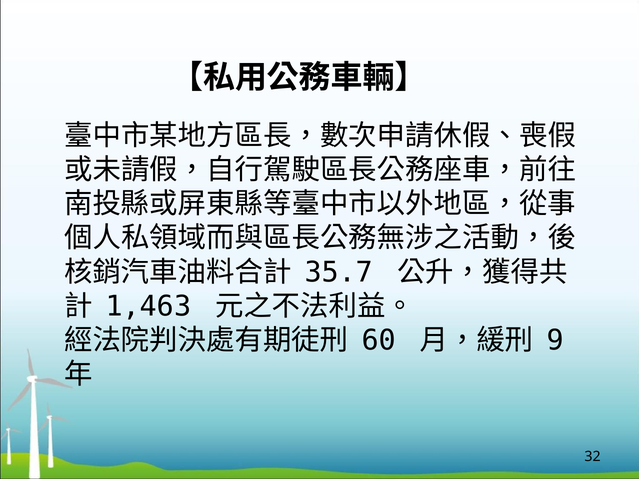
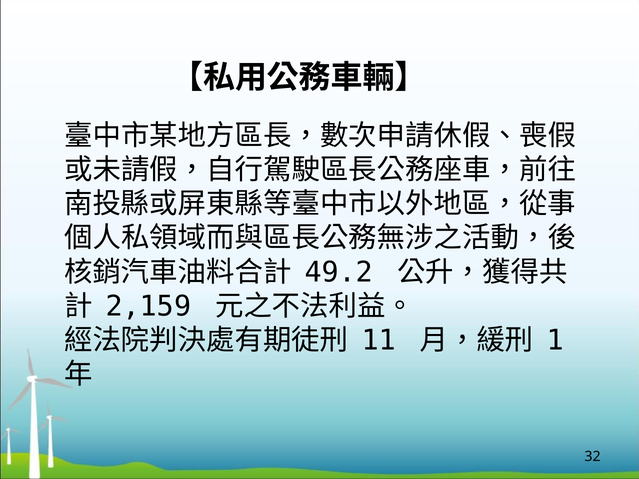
35.7: 35.7 -> 49.2
1,463: 1,463 -> 2,159
60: 60 -> 11
9: 9 -> 1
